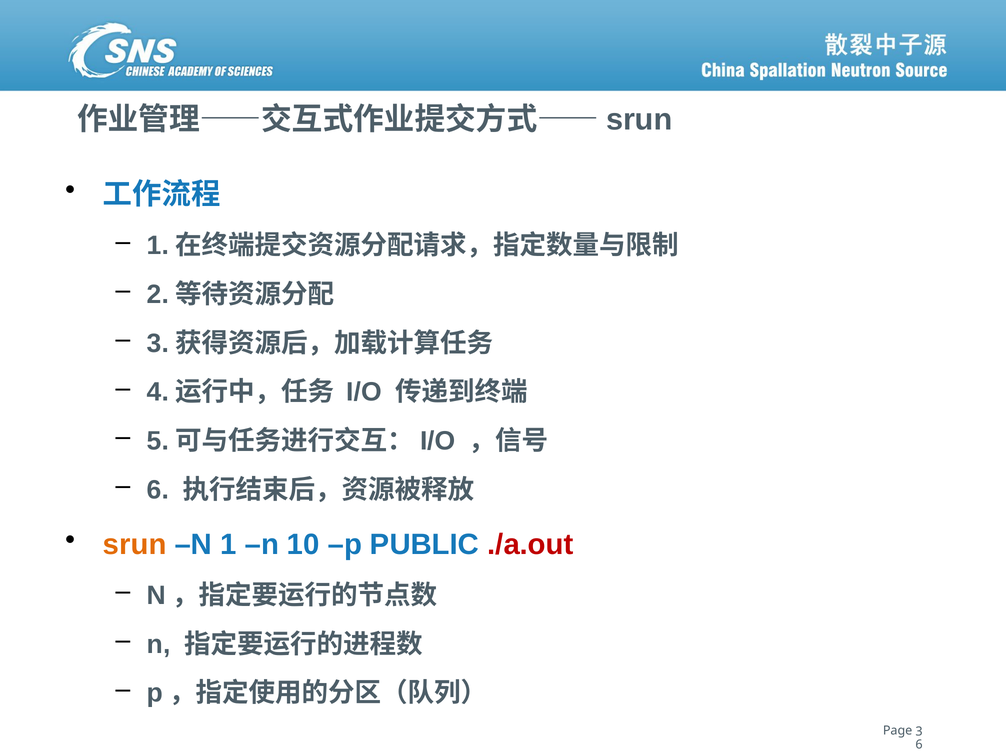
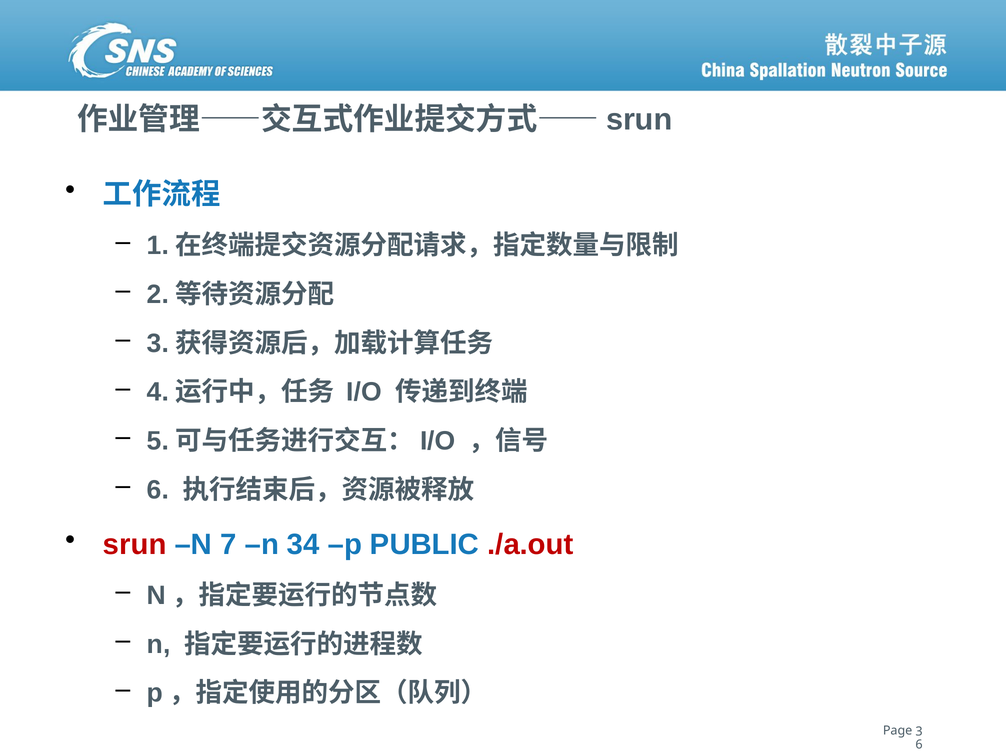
srun colour: orange -> red
1: 1 -> 7
10: 10 -> 34
